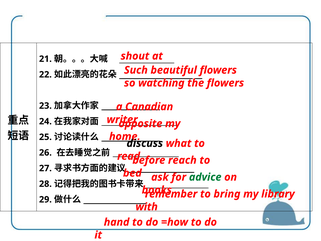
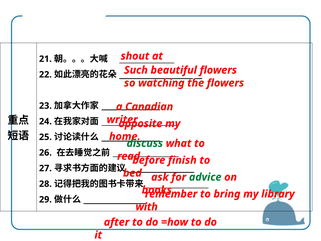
discuss colour: black -> green
reach: reach -> finish
hand: hand -> after
